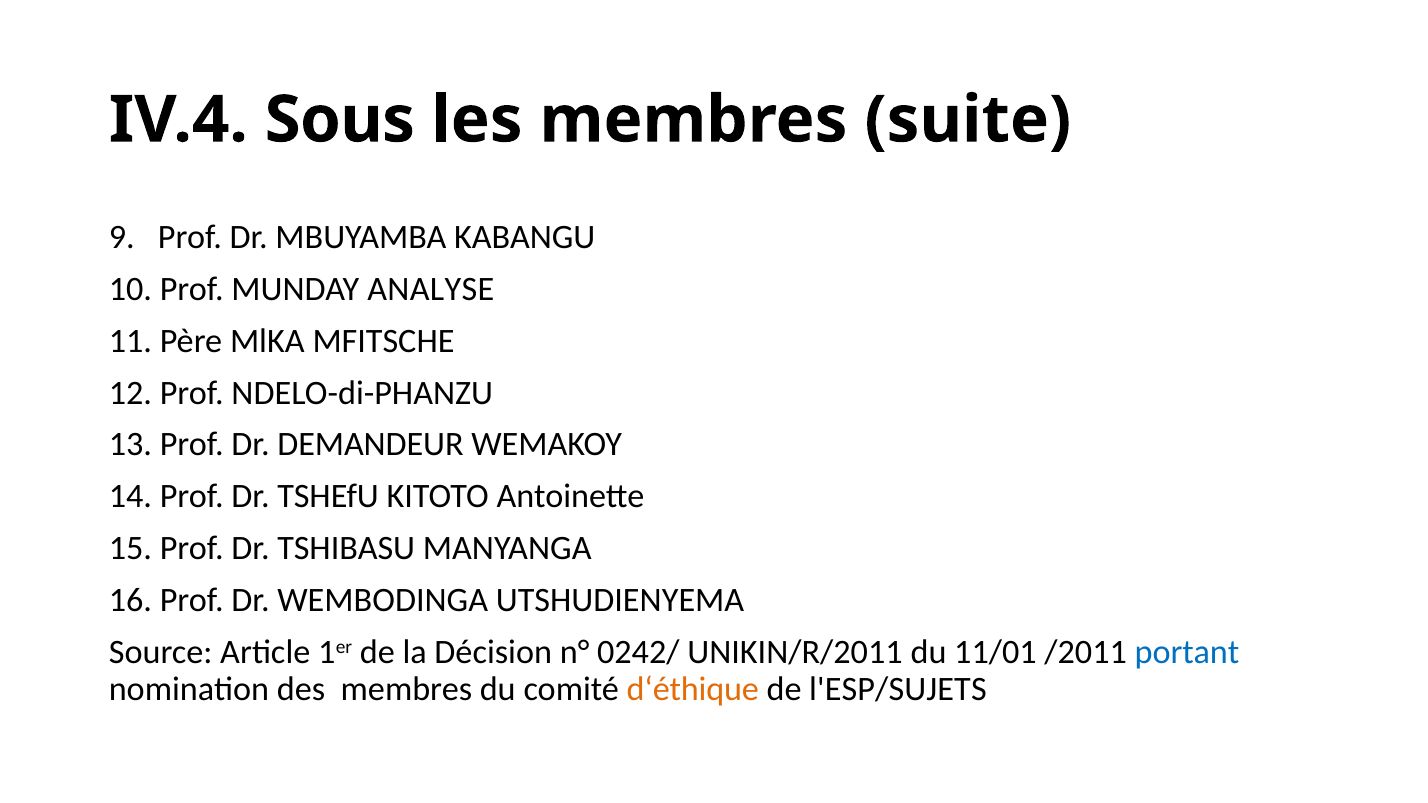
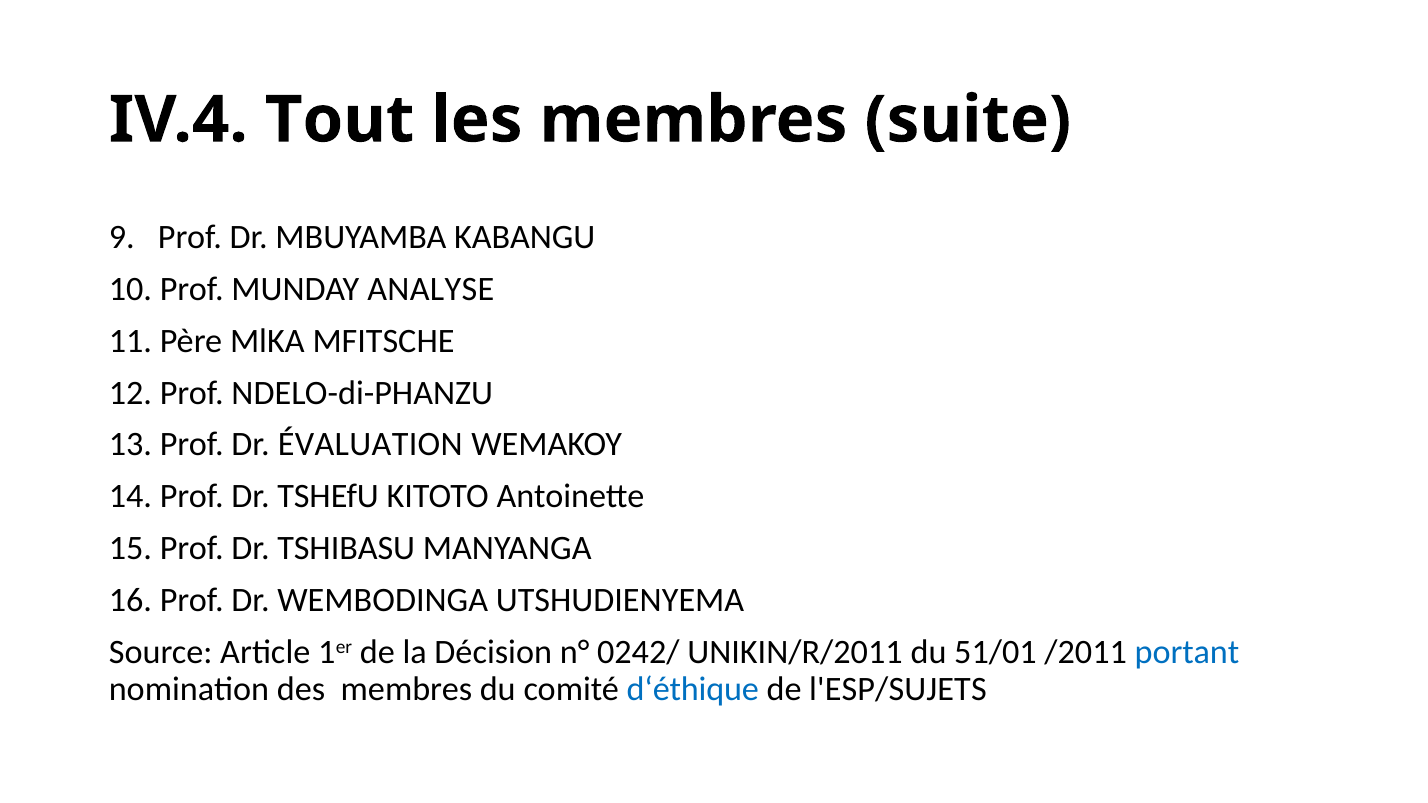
Sous: Sous -> Tout
DEMANDEUR: DEMANDEUR -> ÉVALUATION
11/01: 11/01 -> 51/01
d‘éthique colour: orange -> blue
